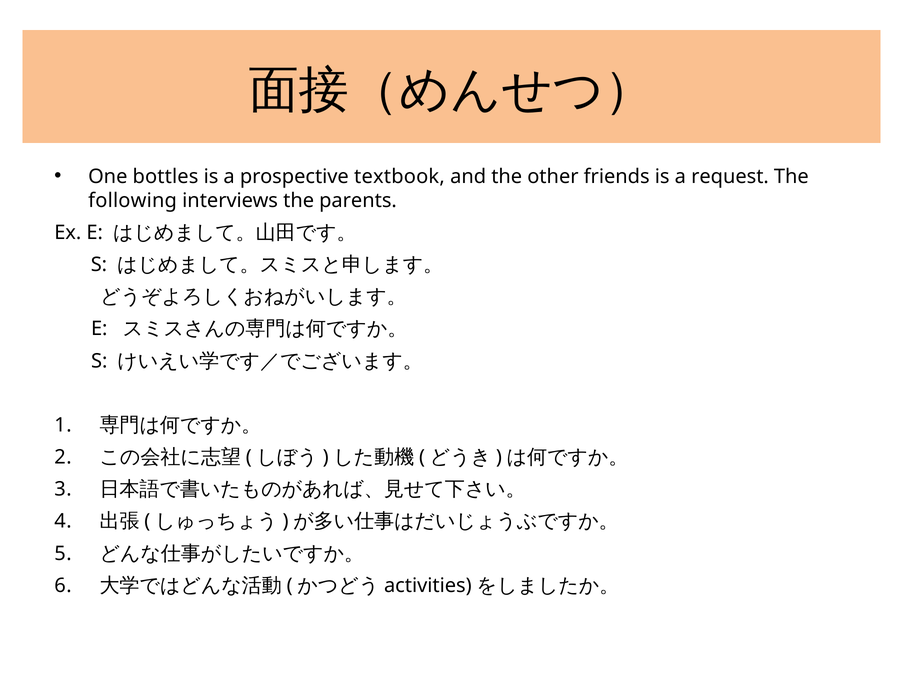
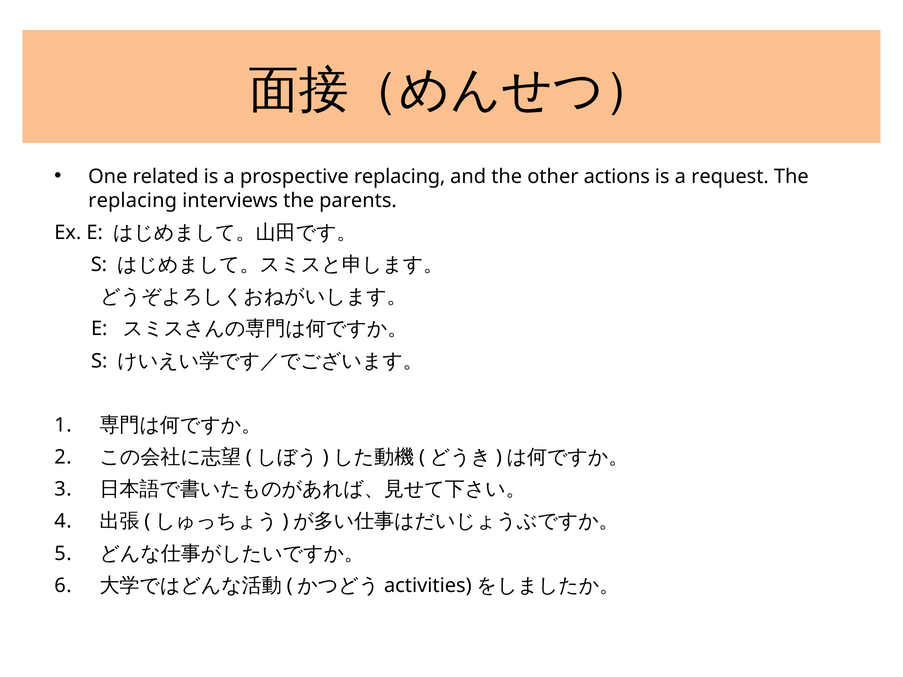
bottles: bottles -> related
prospective textbook: textbook -> replacing
friends: friends -> actions
following at (133, 201): following -> replacing
